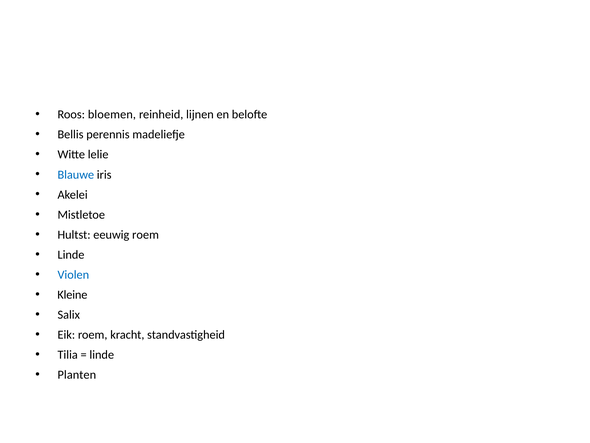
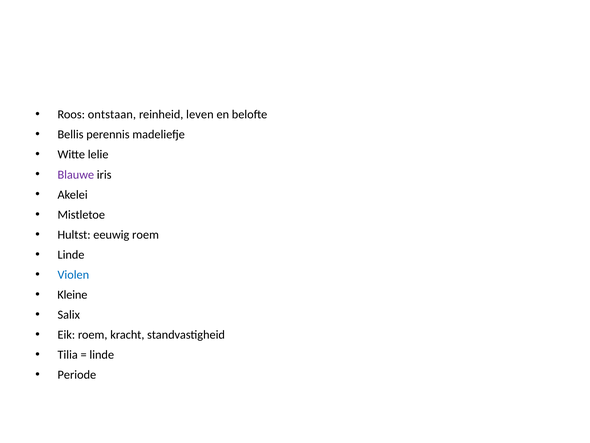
bloemen: bloemen -> ontstaan
lijnen: lijnen -> leven
Blauwe colour: blue -> purple
Planten: Planten -> Periode
